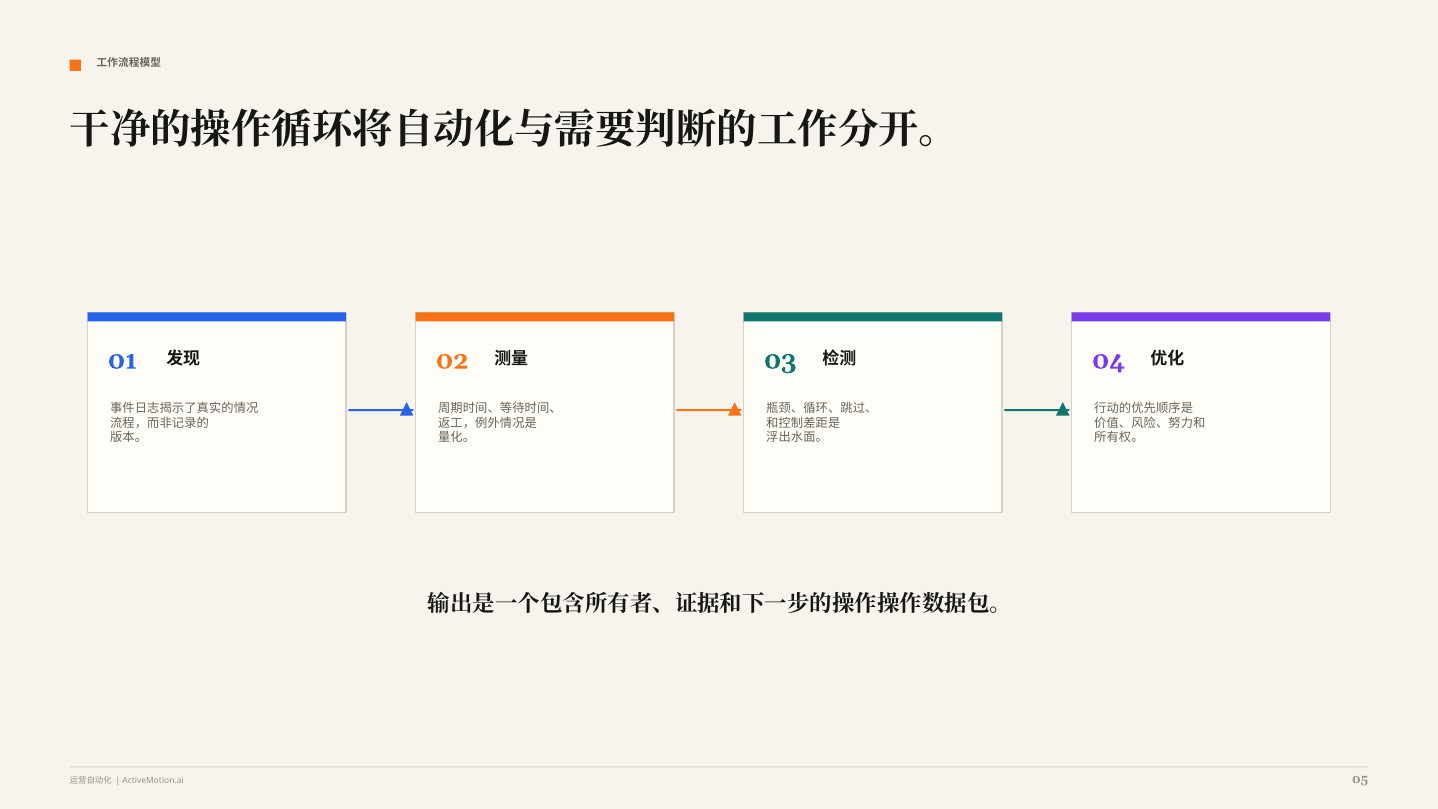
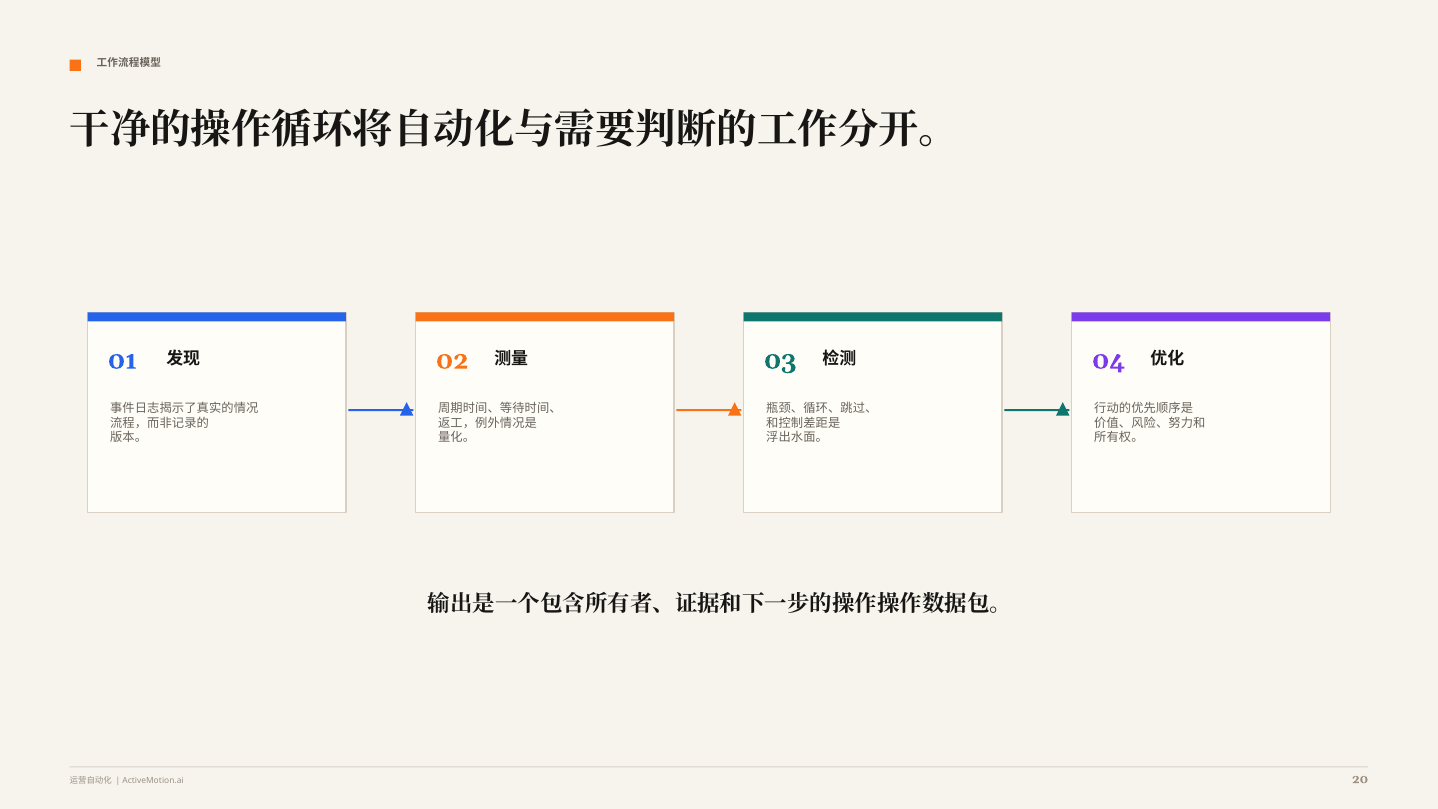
05: 05 -> 20
